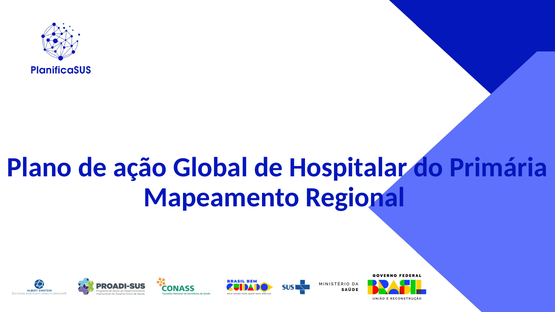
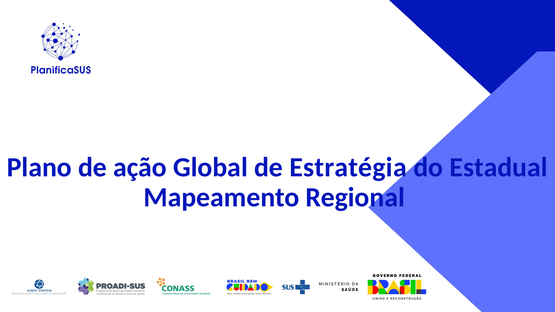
Hospitalar: Hospitalar -> Estratégia
Primária: Primária -> Estadual
